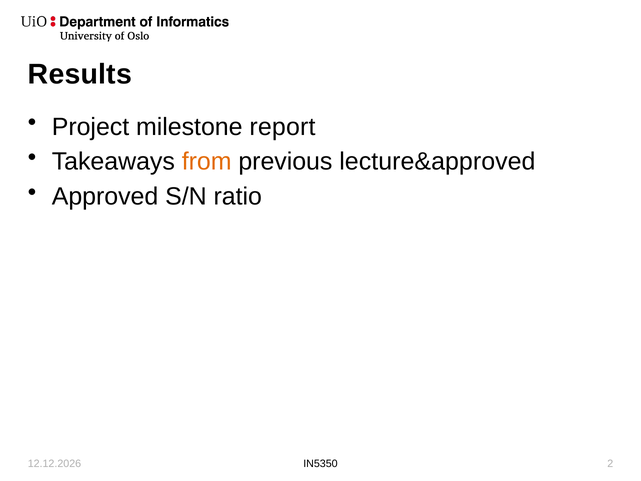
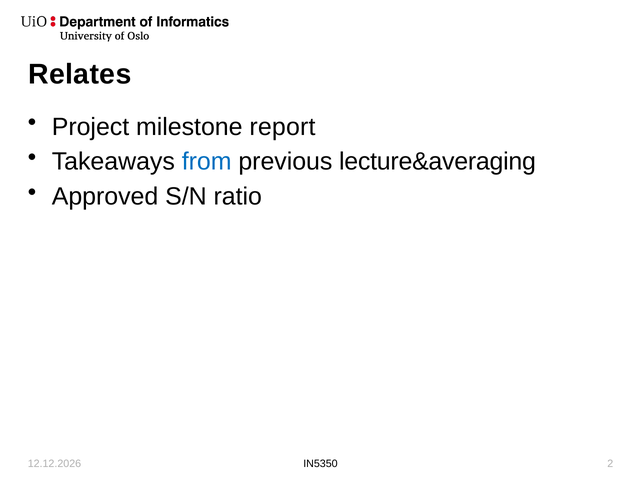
Results: Results -> Relates
from colour: orange -> blue
lecture&approved: lecture&approved -> lecture&averaging
